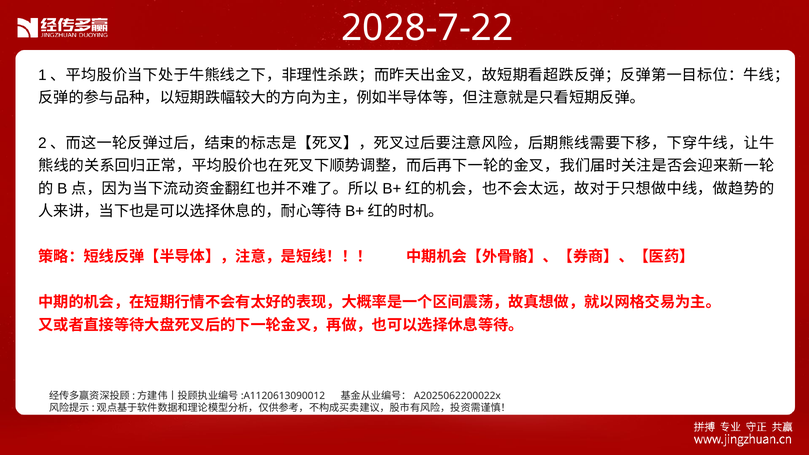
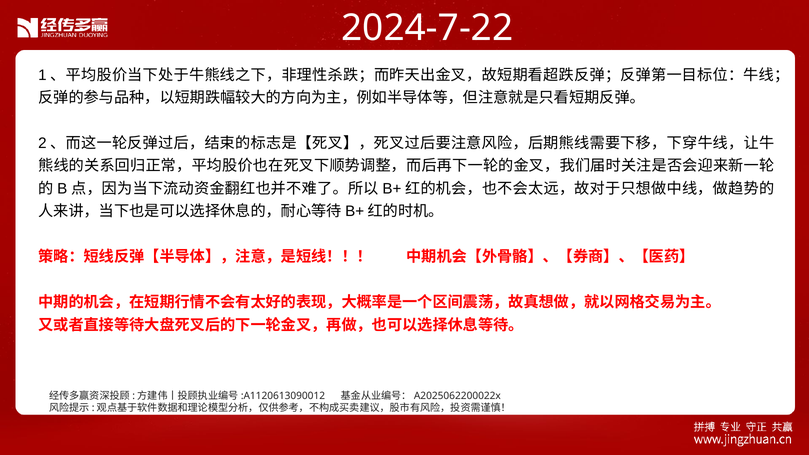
2028-7-22: 2028-7-22 -> 2024-7-22
